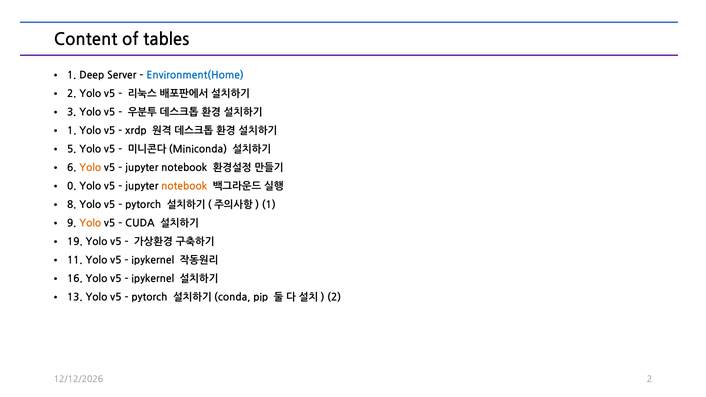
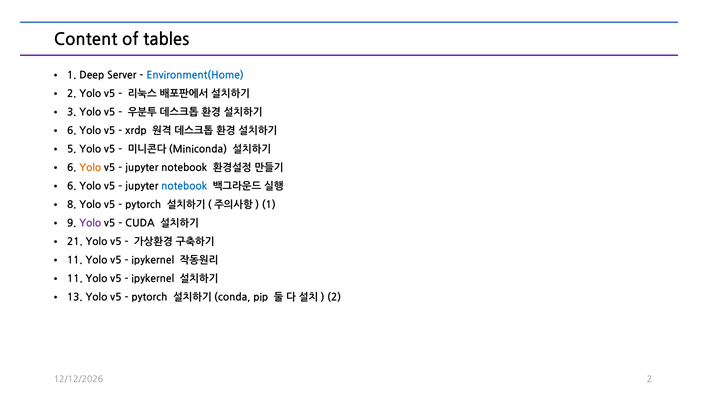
1 at (72, 131): 1 -> 6
0 at (72, 187): 0 -> 6
notebook at (184, 187) colour: orange -> blue
Yolo at (90, 224) colour: orange -> purple
19: 19 -> 21
16 at (75, 279): 16 -> 11
